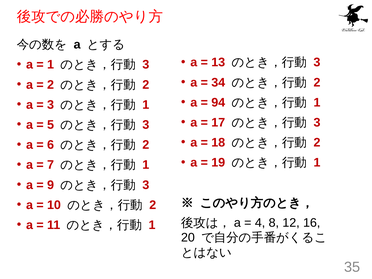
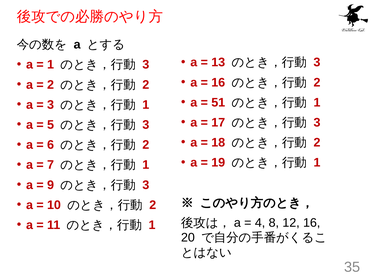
34 at (218, 82): 34 -> 16
94: 94 -> 51
